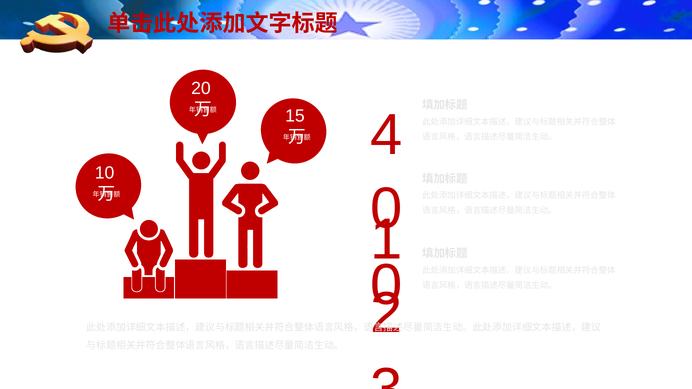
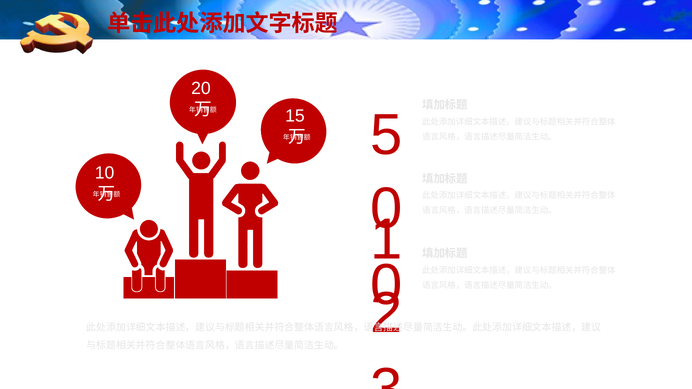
4: 4 -> 5
